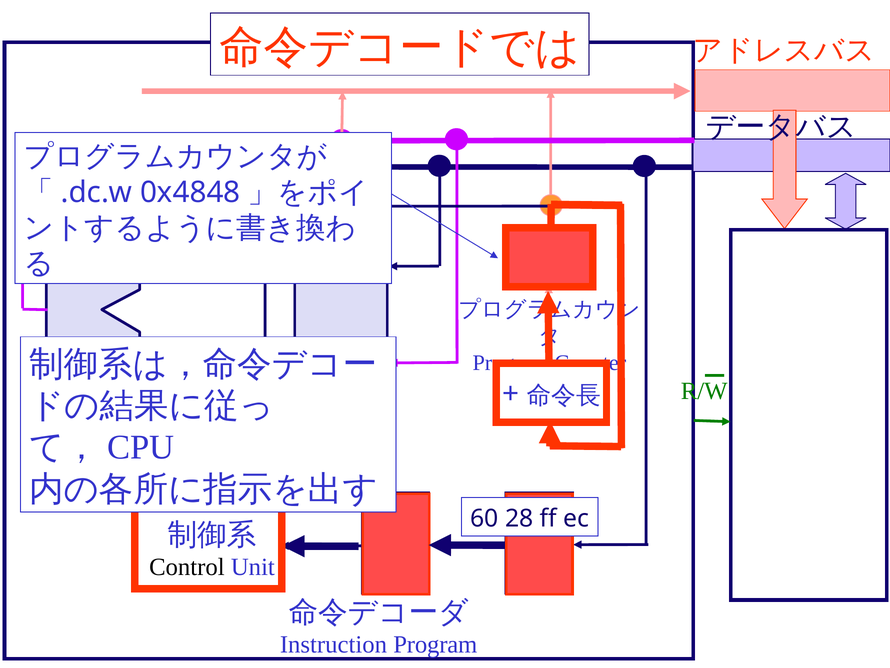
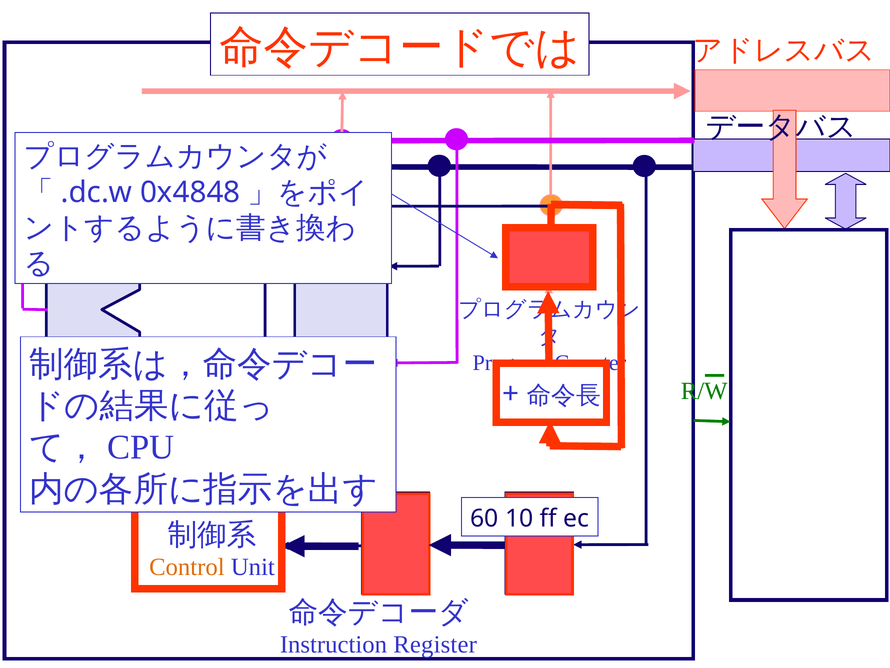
28: 28 -> 10
Control colour: black -> orange
Instruction Program: Program -> Register
